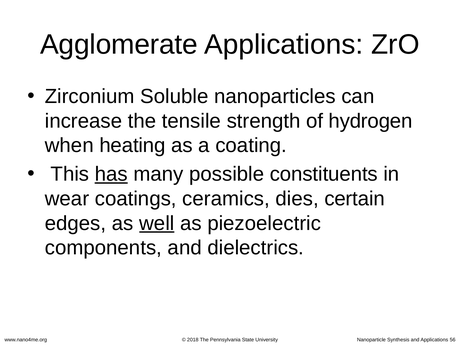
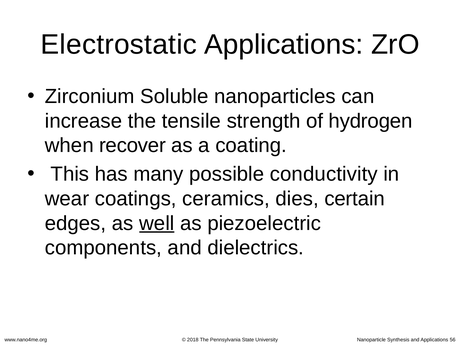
Agglomerate: Agglomerate -> Electrostatic
heating: heating -> recover
has underline: present -> none
constituents: constituents -> conductivity
